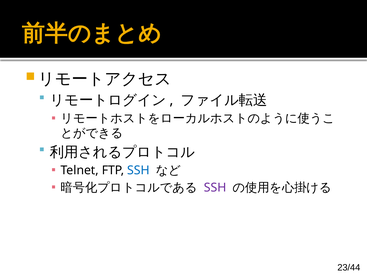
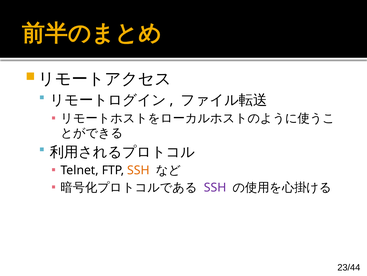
SSH at (138, 170) colour: blue -> orange
